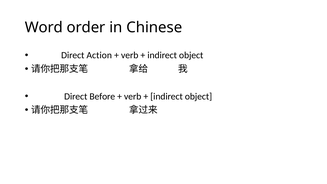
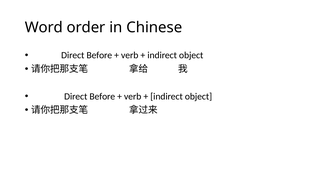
Action at (99, 55): Action -> Before
